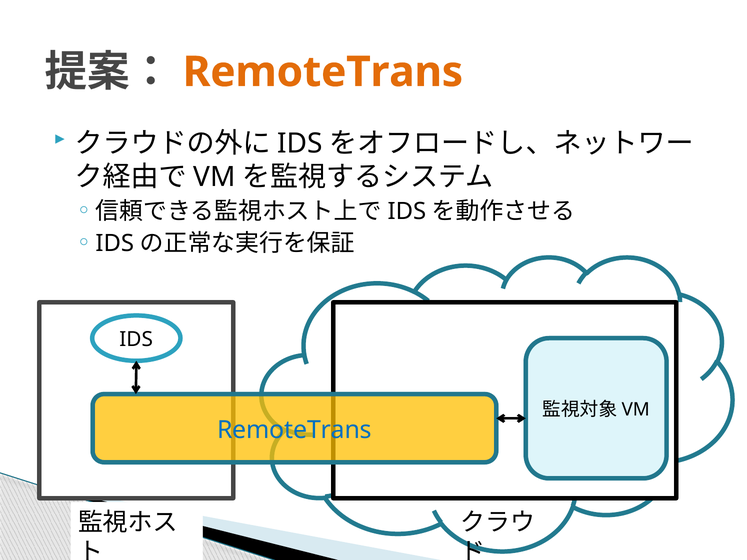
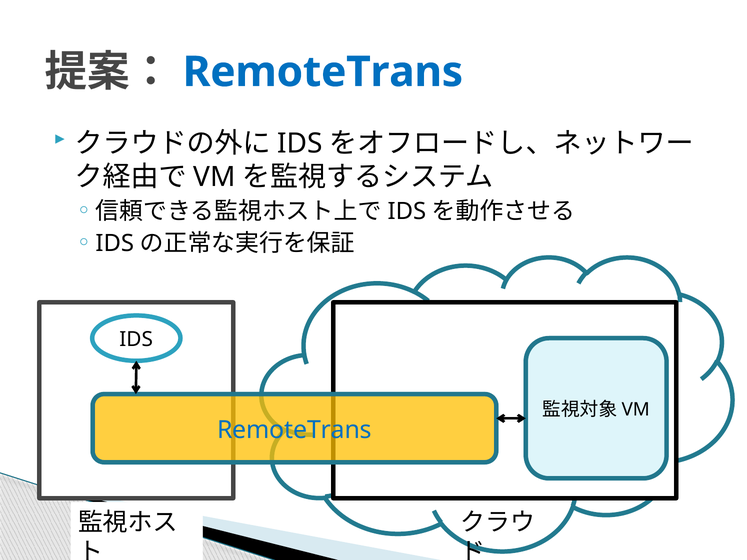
RemoteTrans at (323, 72) colour: orange -> blue
